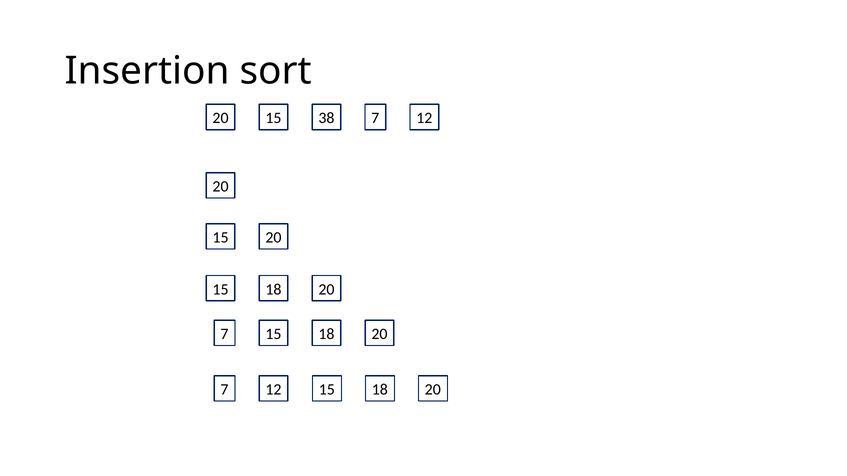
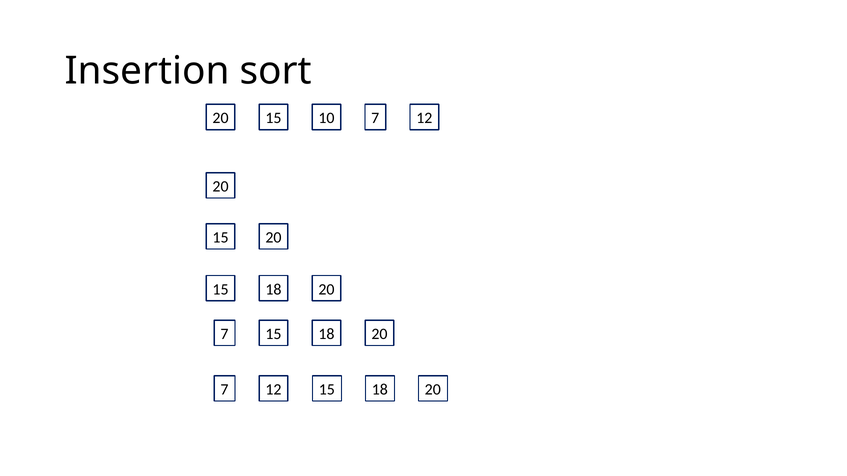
38: 38 -> 10
